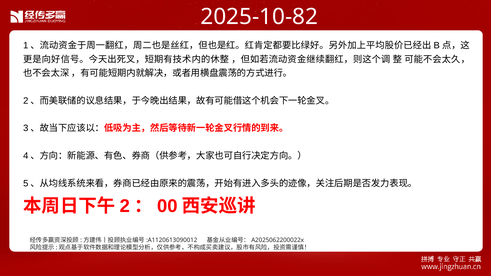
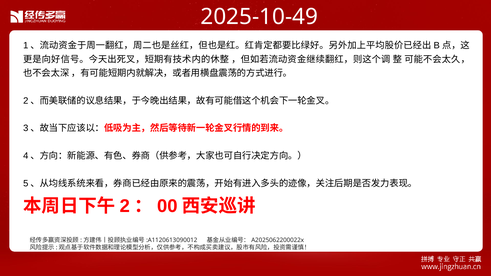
2025-10-82: 2025-10-82 -> 2025-10-49
